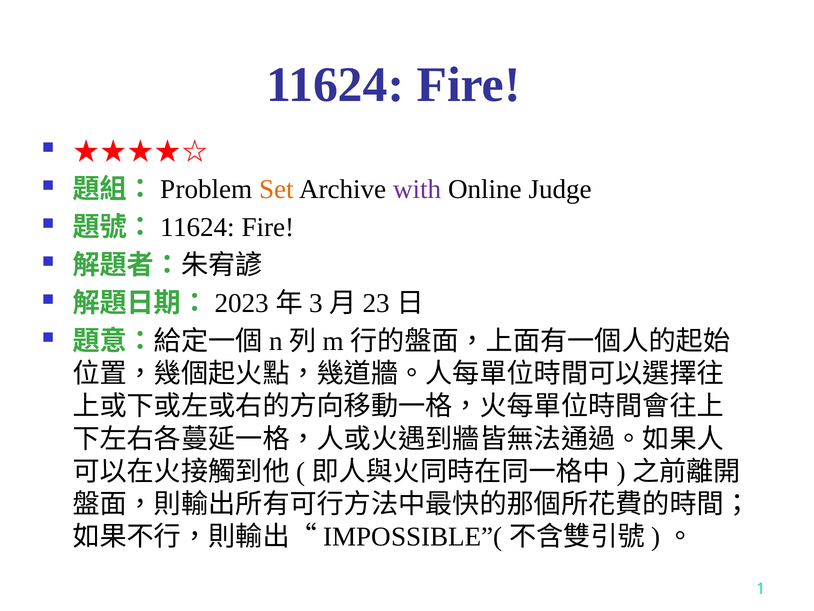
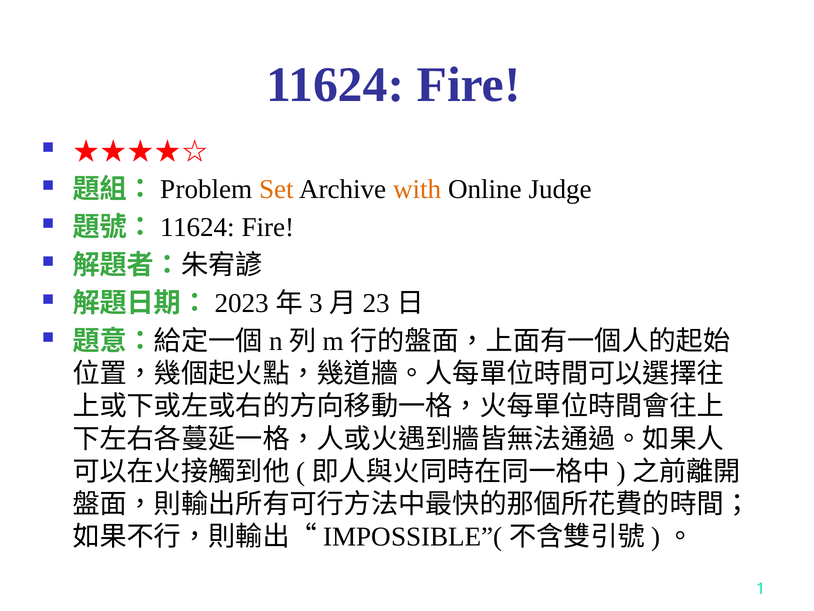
with colour: purple -> orange
